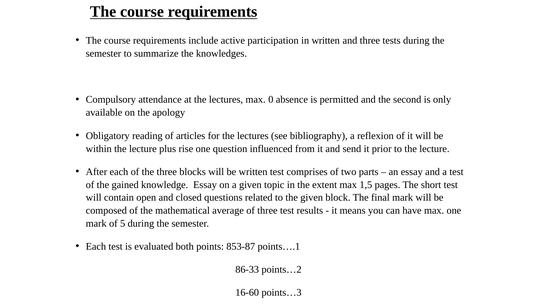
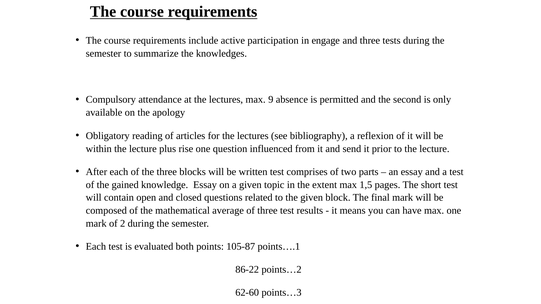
in written: written -> engage
0: 0 -> 9
5: 5 -> 2
853-87: 853-87 -> 105-87
86-33: 86-33 -> 86-22
16-60: 16-60 -> 62-60
